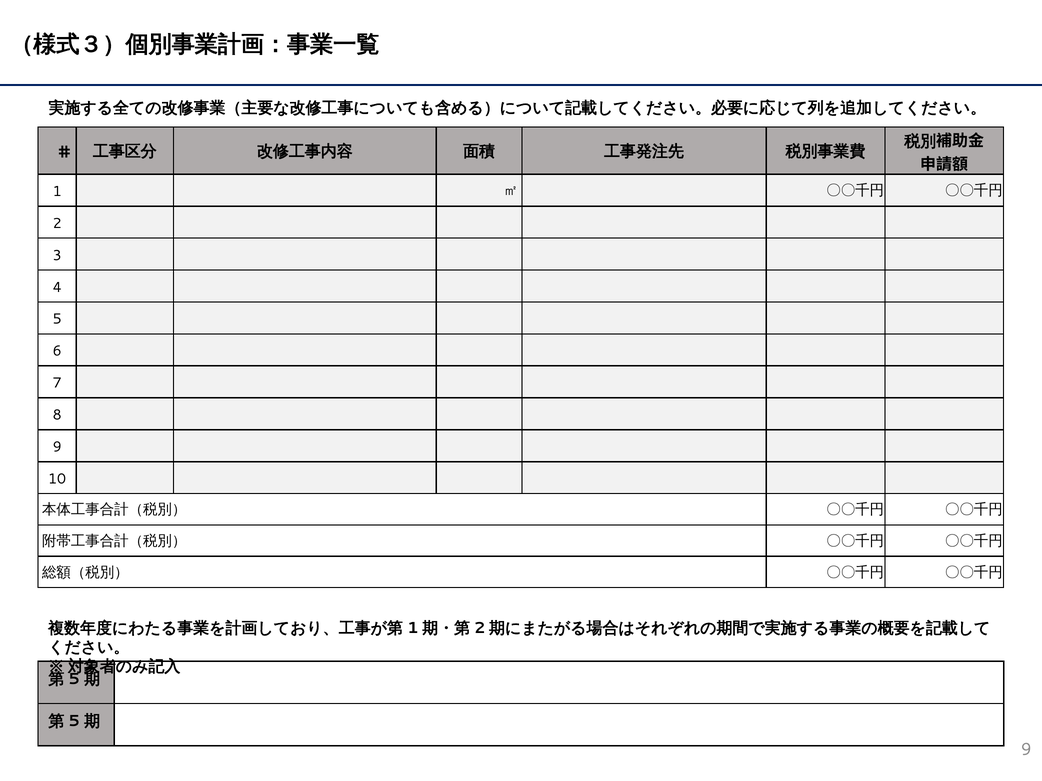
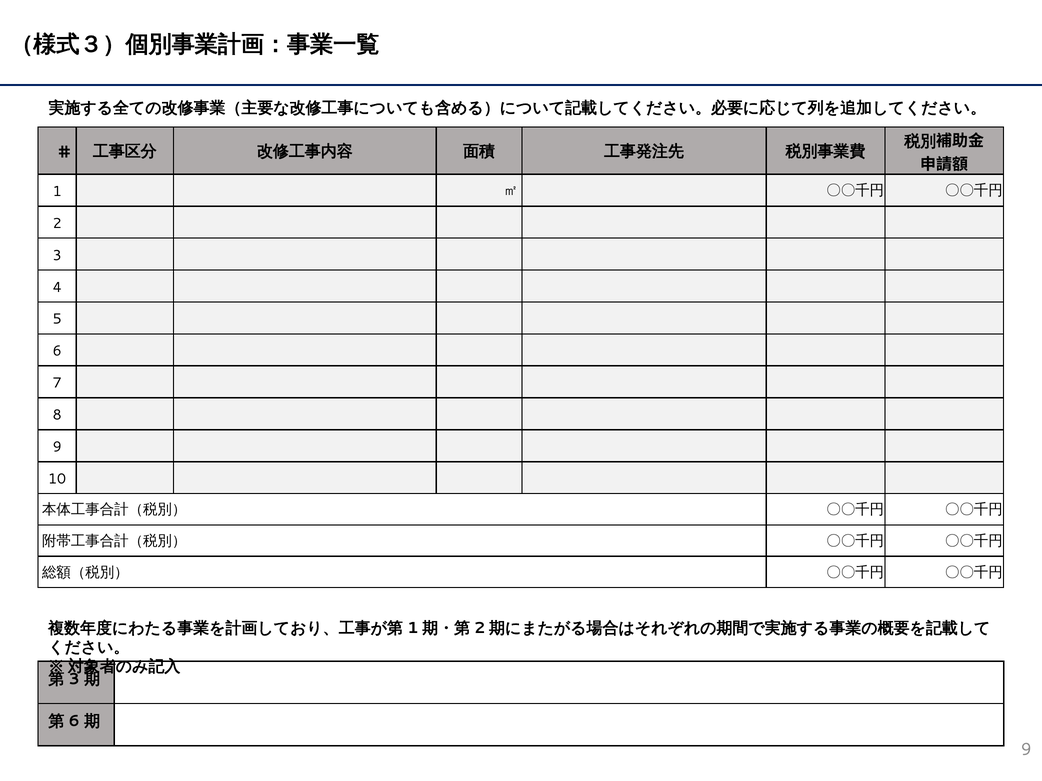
5 at (74, 679): 5 -> 3
5 at (74, 722): 5 -> 6
